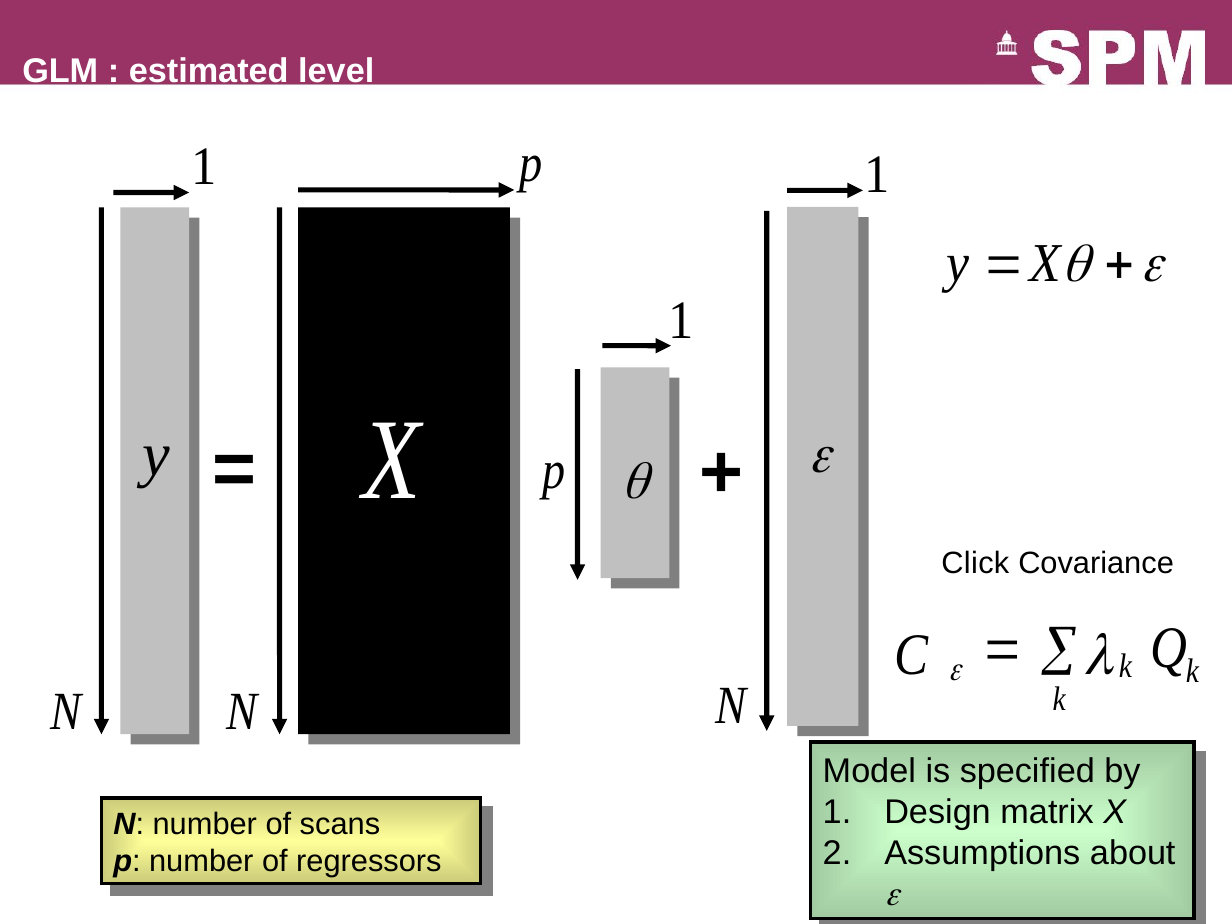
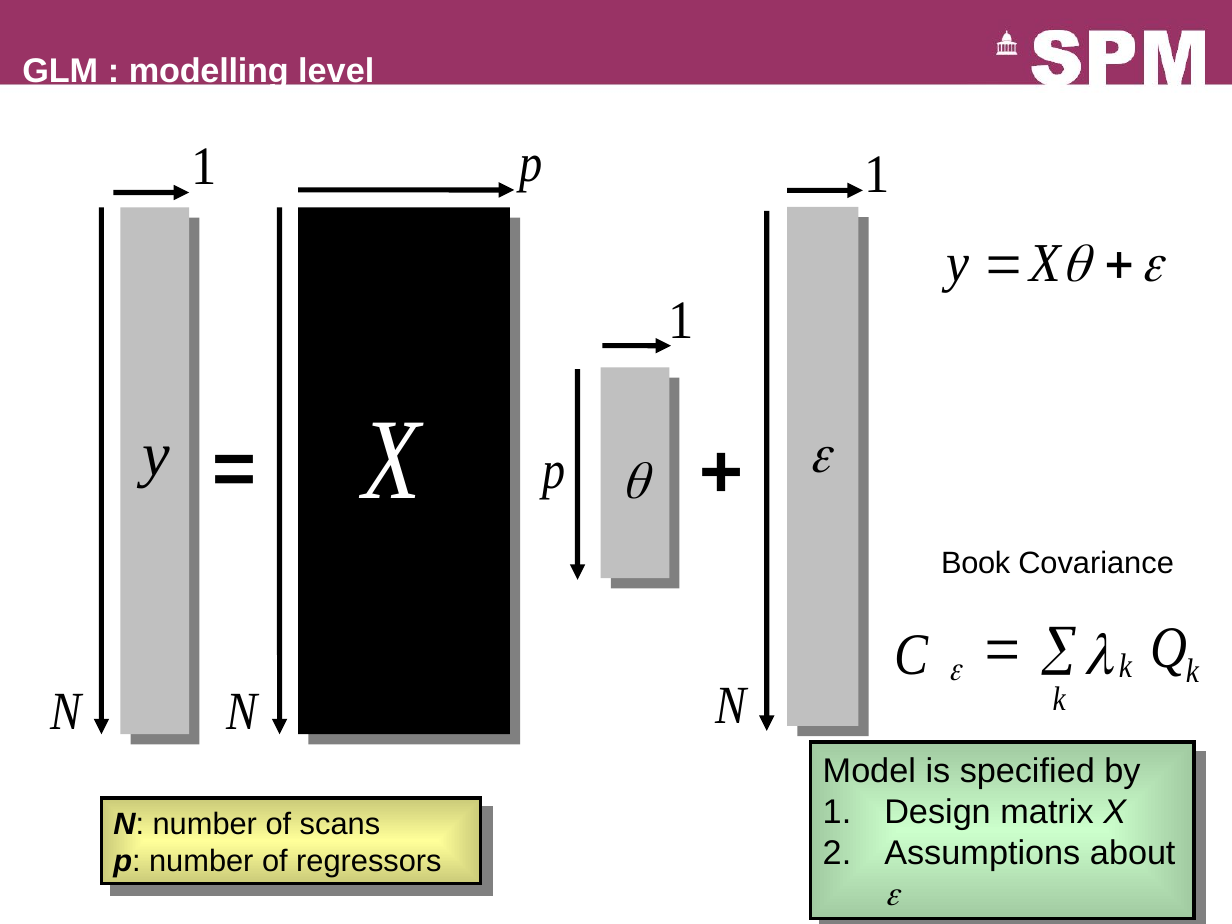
estimated: estimated -> modelling
Click: Click -> Book
